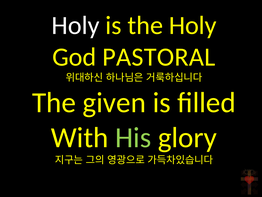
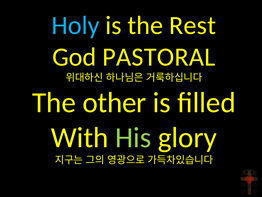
Holy at (76, 25) colour: white -> light blue
the Holy: Holy -> Rest
given: given -> other
